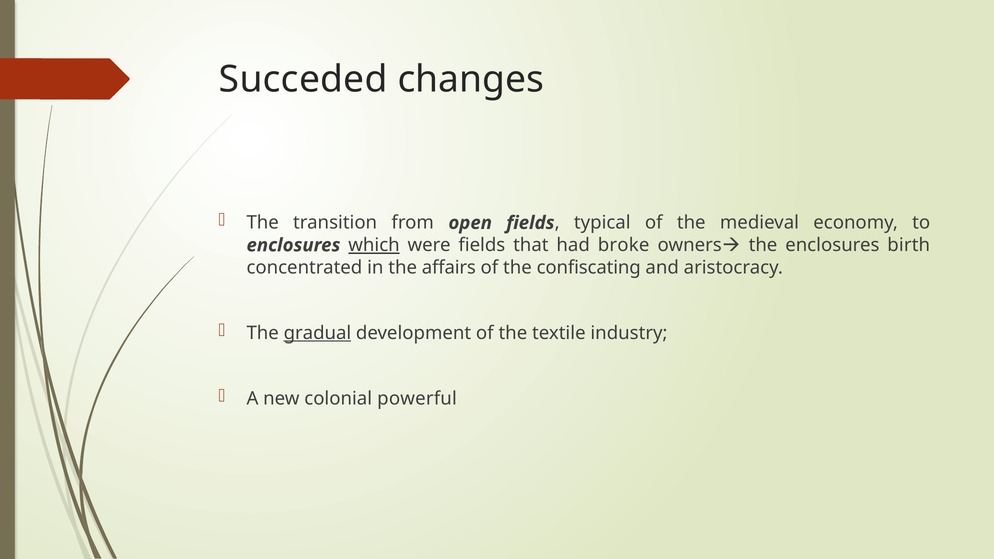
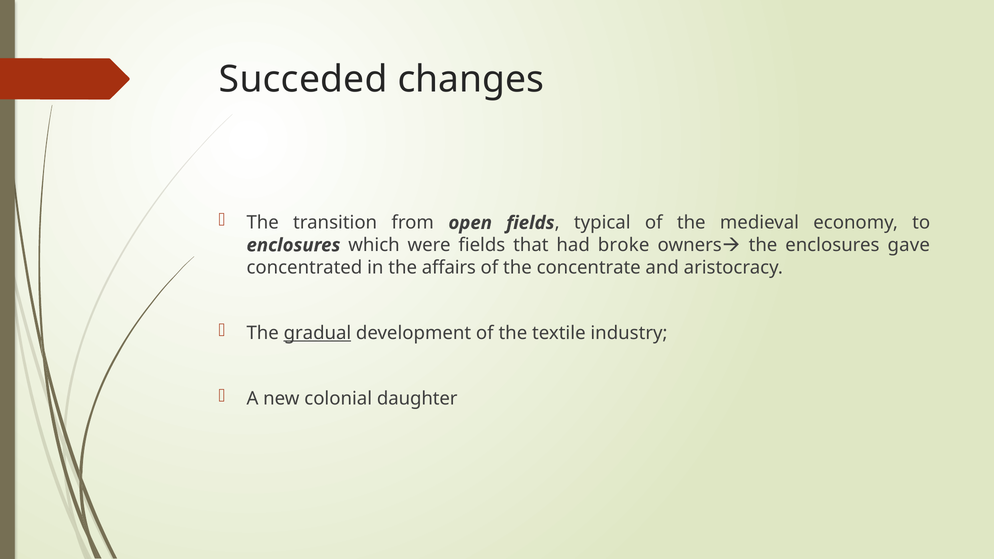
which underline: present -> none
birth: birth -> gave
confiscating: confiscating -> concentrate
powerful: powerful -> daughter
